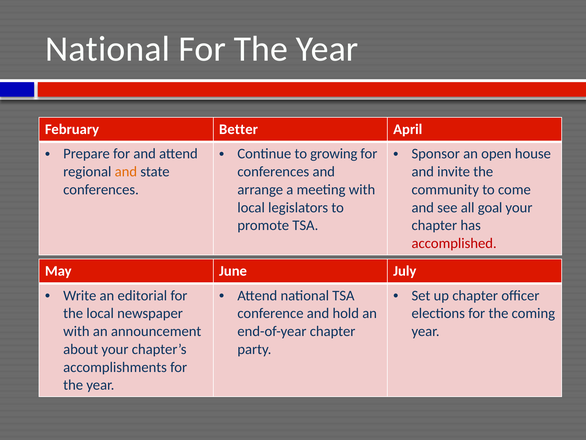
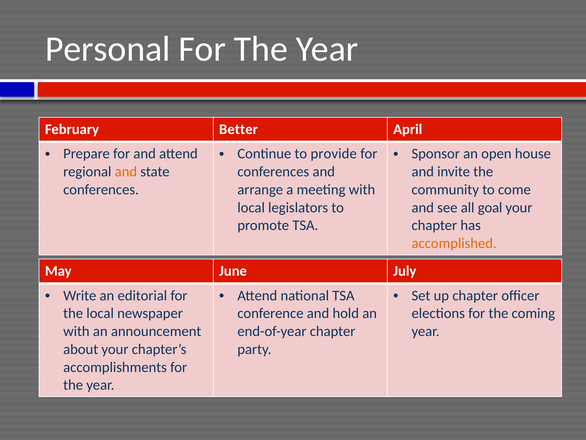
National at (108, 49): National -> Personal
growing: growing -> provide
accomplished colour: red -> orange
